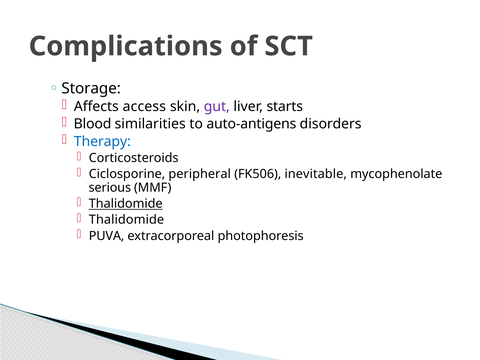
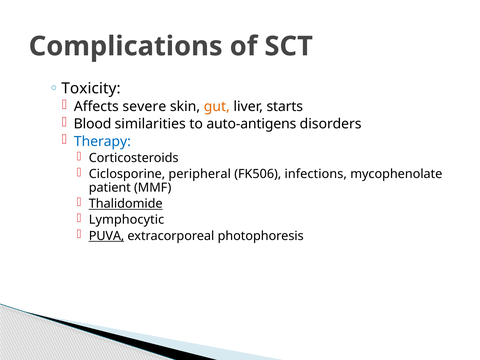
Storage: Storage -> Toxicity
access: access -> severe
gut colour: purple -> orange
inevitable: inevitable -> infections
serious: serious -> patient
Thalidomide at (126, 220): Thalidomide -> Lymphocytic
PUVA underline: none -> present
